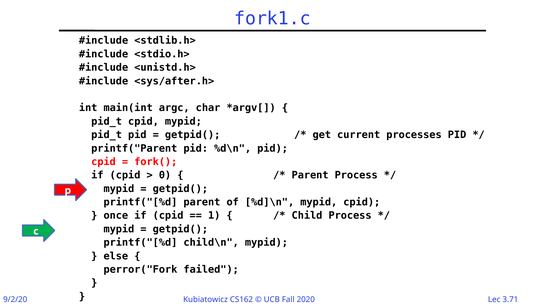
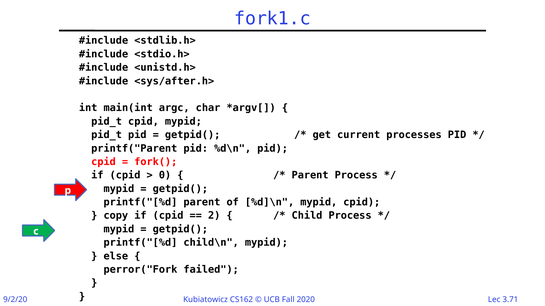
once: once -> copy
1: 1 -> 2
